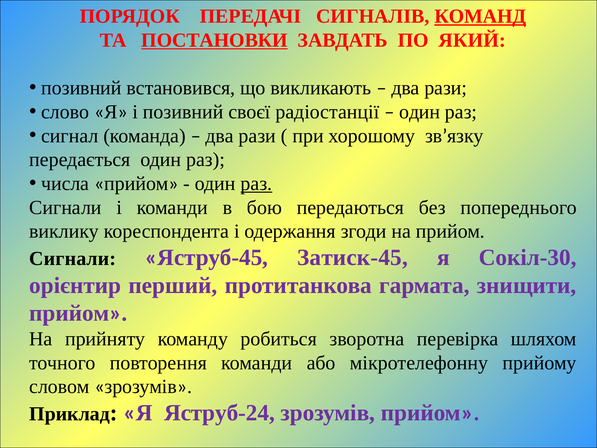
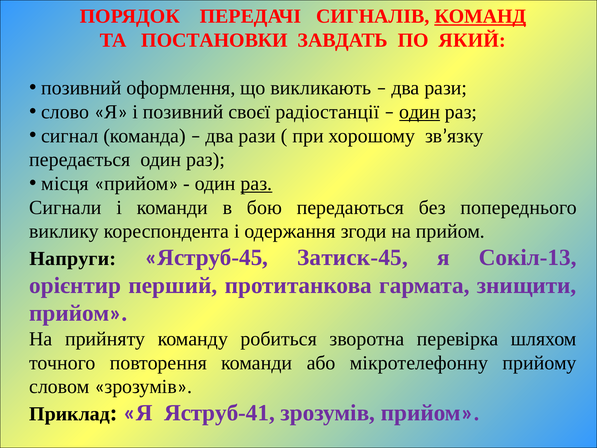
ПОСТАНОВКИ underline: present -> none
встановився: встановився -> оформлення
один at (420, 112) underline: none -> present
числа: числа -> місця
Сигнали at (73, 258): Сигнали -> Напруги
Сокіл-30: Сокіл-30 -> Сокіл-13
Яструб-24: Яструб-24 -> Яструб-41
